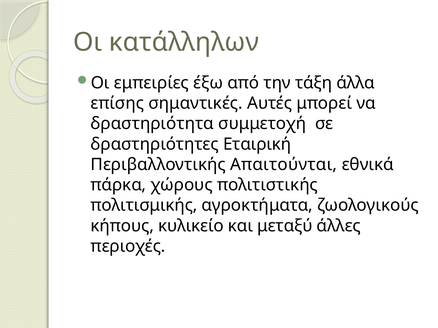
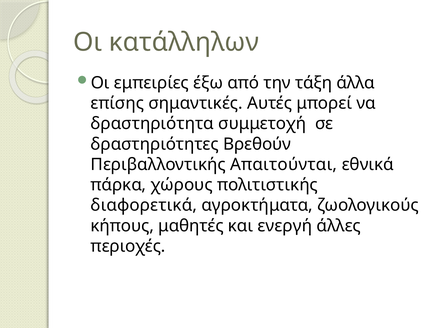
Εταιρική: Εταιρική -> Βρεθούν
πολιτισμικής: πολιτισμικής -> διαφορετικά
κυλικείο: κυλικείο -> μαθητές
μεταξύ: μεταξύ -> ενεργή
